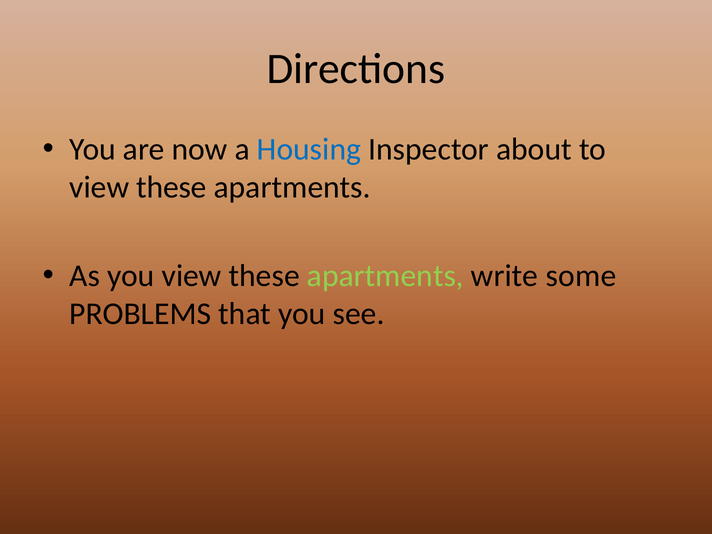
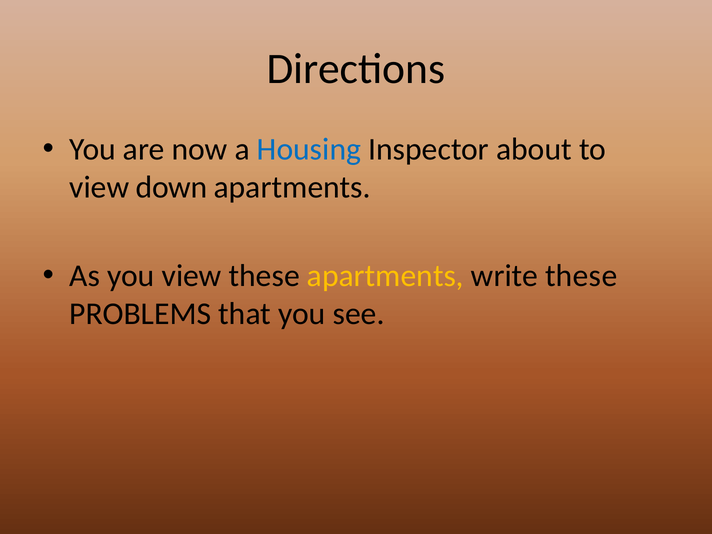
these at (172, 187): these -> down
apartments at (385, 276) colour: light green -> yellow
write some: some -> these
